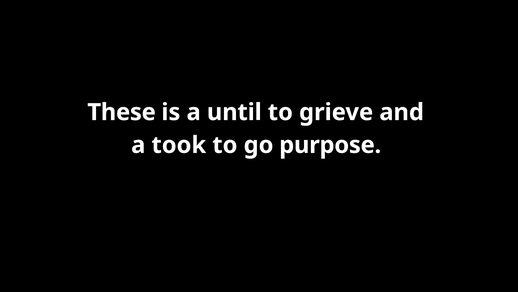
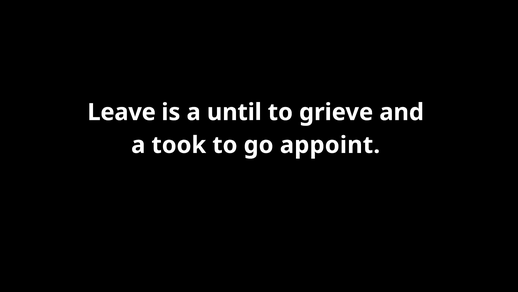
These: These -> Leave
purpose: purpose -> appoint
